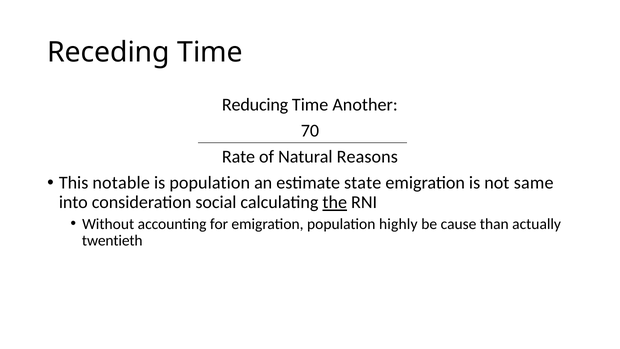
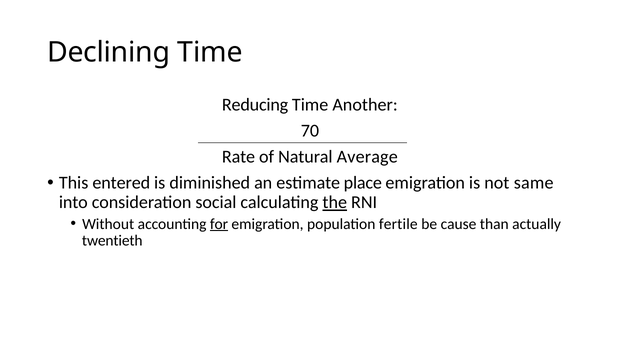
Receding: Receding -> Declining
Reasons: Reasons -> Average
notable: notable -> entered
is population: population -> diminished
state: state -> place
for underline: none -> present
highly: highly -> fertile
